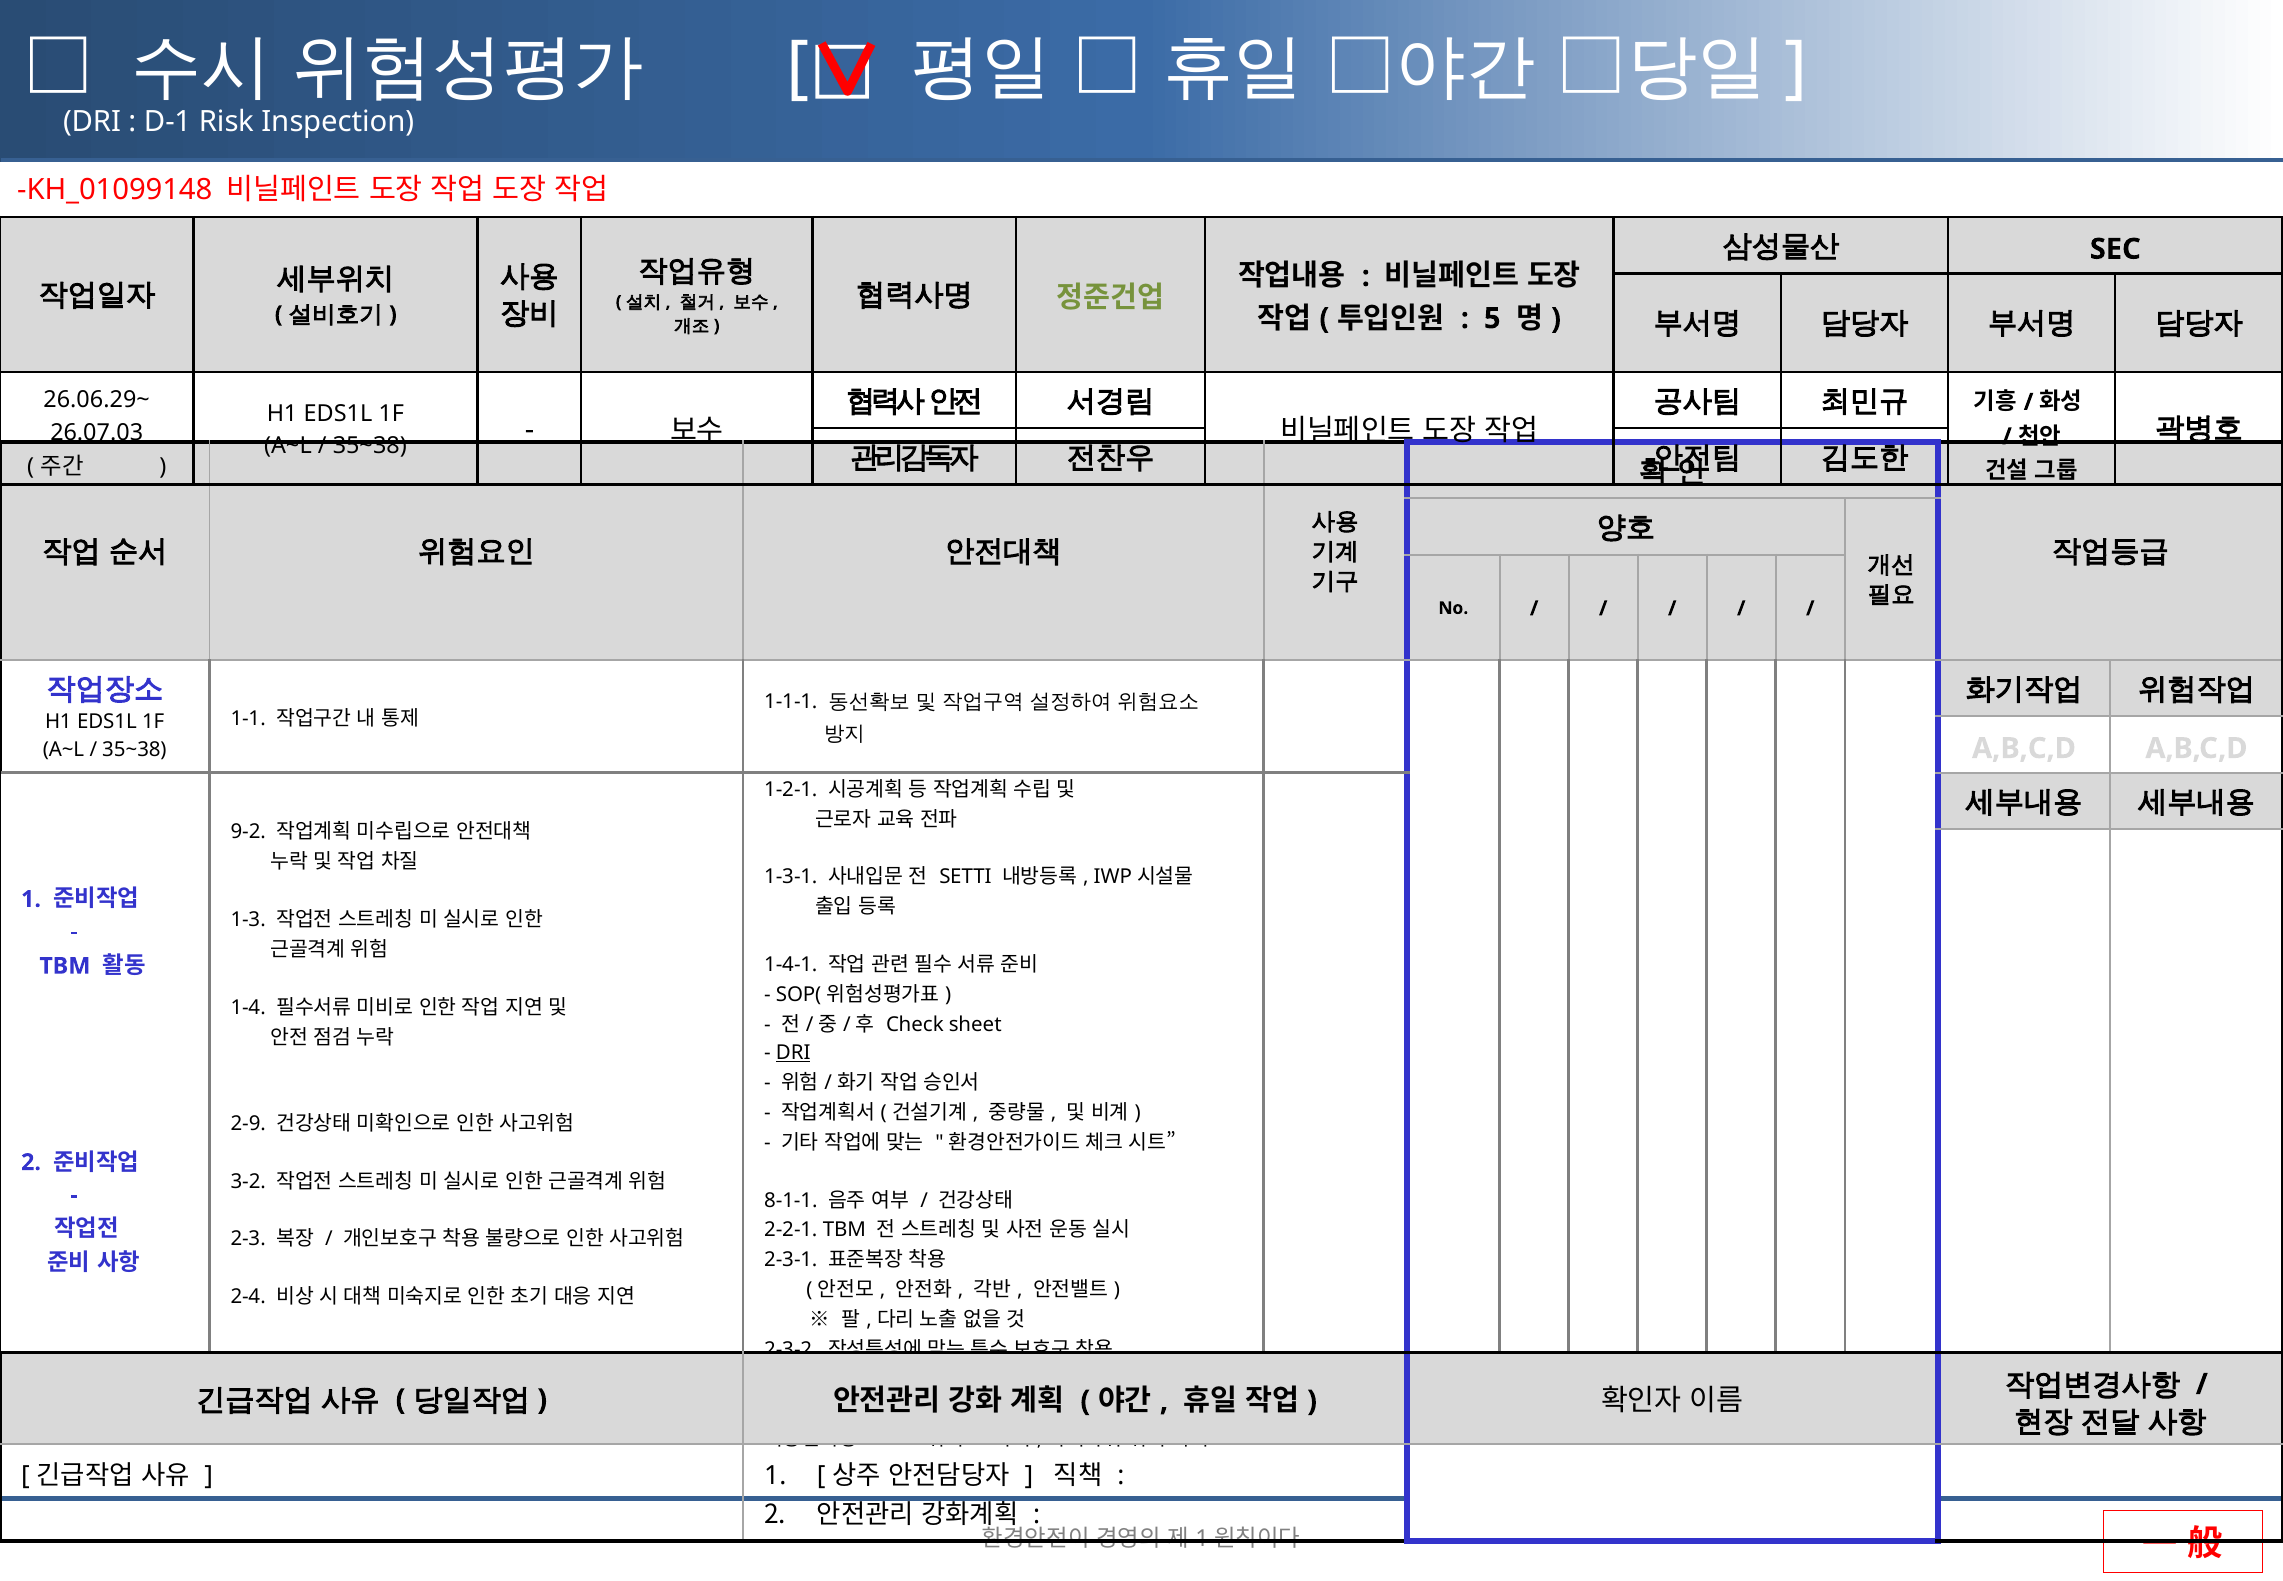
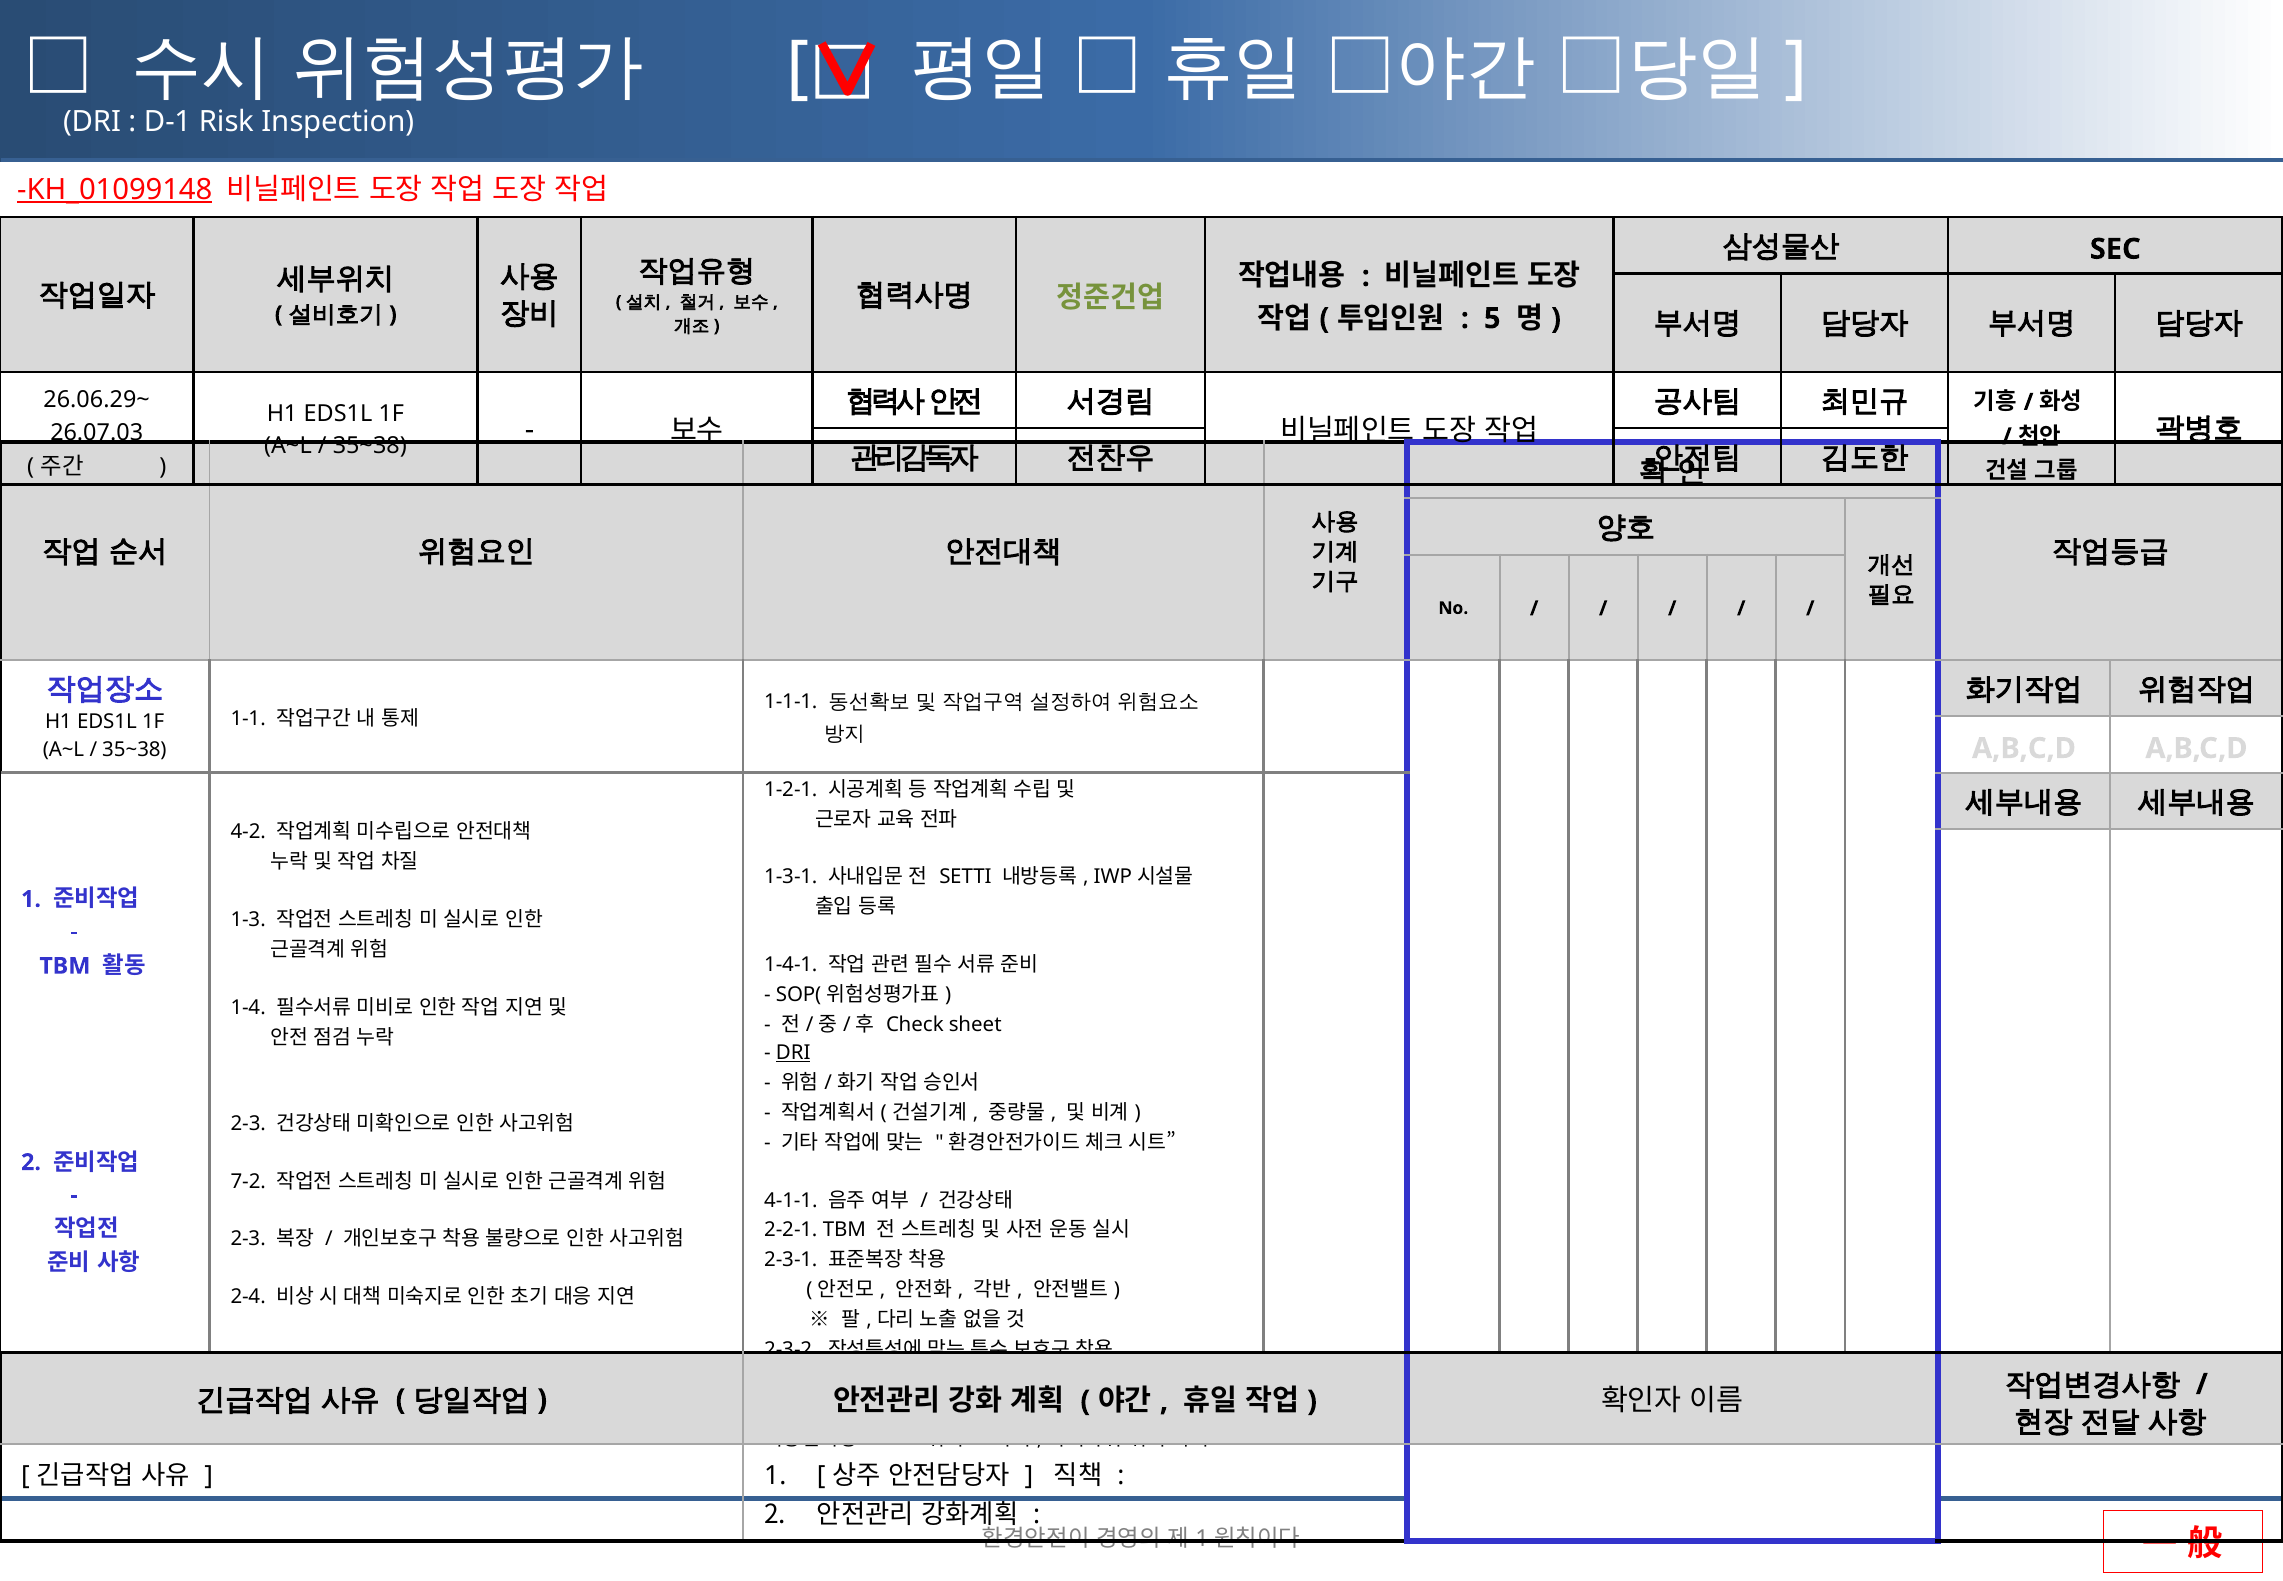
KH_01099148 underline: none -> present
9-2: 9-2 -> 4-2
2-9 at (248, 1123): 2-9 -> 2-3
3-2: 3-2 -> 7-2
8-1-1: 8-1-1 -> 4-1-1
